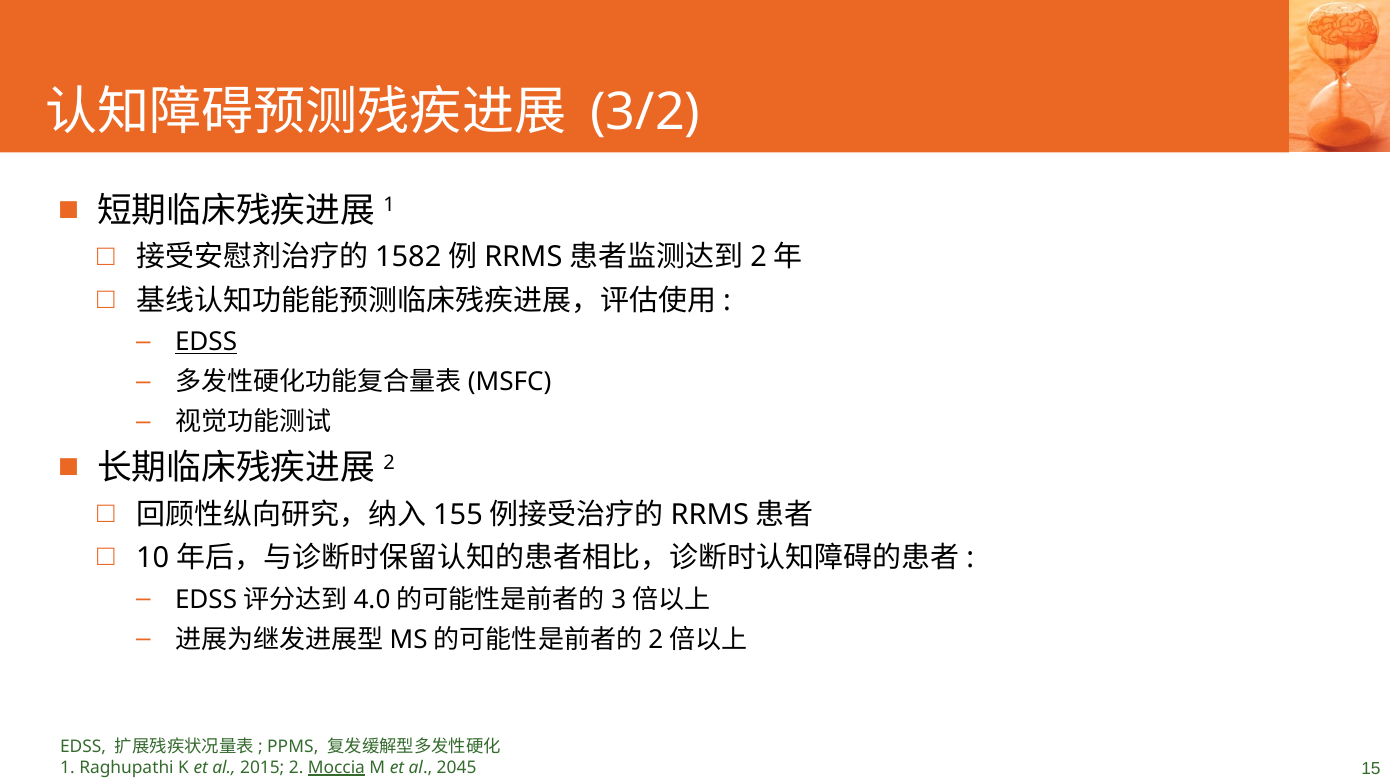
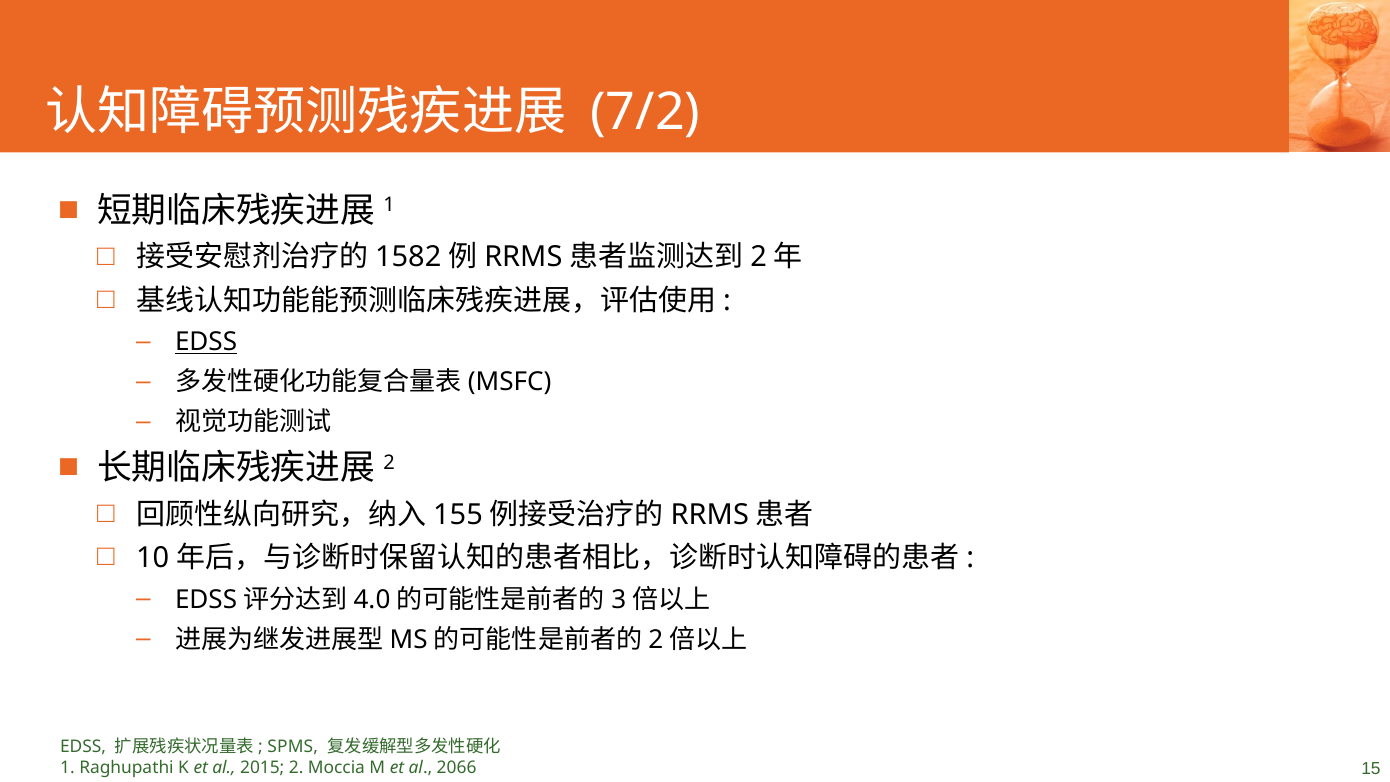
3/2: 3/2 -> 7/2
PPMS: PPMS -> SPMS
Moccia underline: present -> none
2045: 2045 -> 2066
